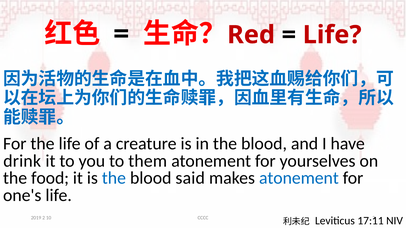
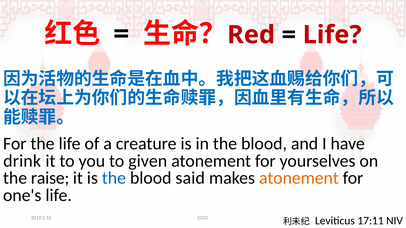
them: them -> given
food: food -> raise
atonement at (299, 178) colour: blue -> orange
